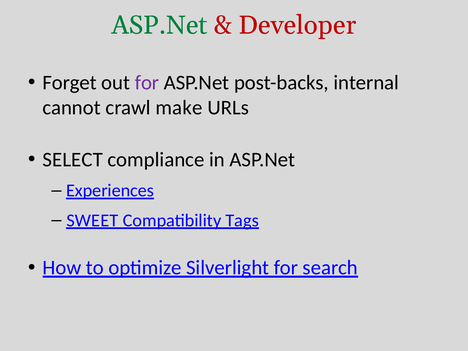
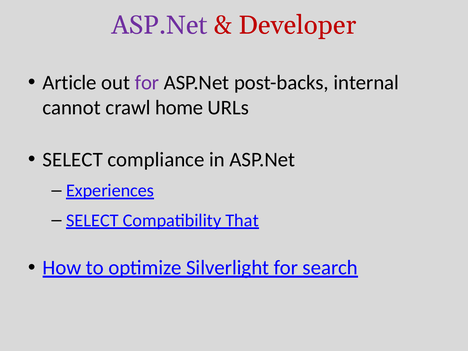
ASP.Net at (159, 25) colour: green -> purple
Forget: Forget -> Article
make: make -> home
SWEET at (92, 220): SWEET -> SELECT
Tags: Tags -> That
